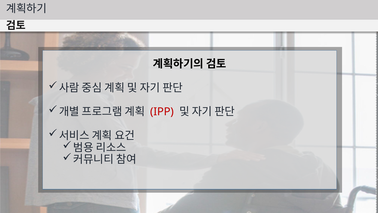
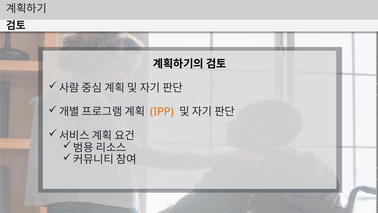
IPP colour: red -> orange
